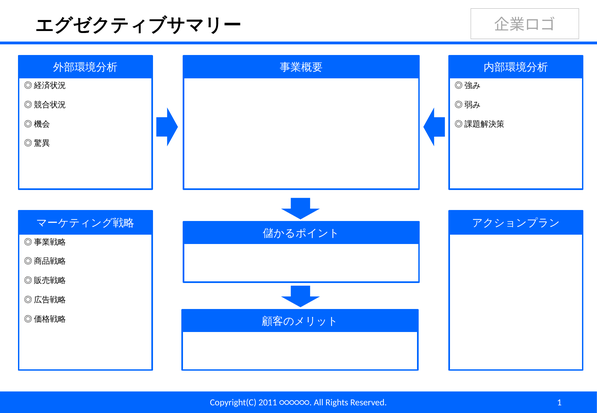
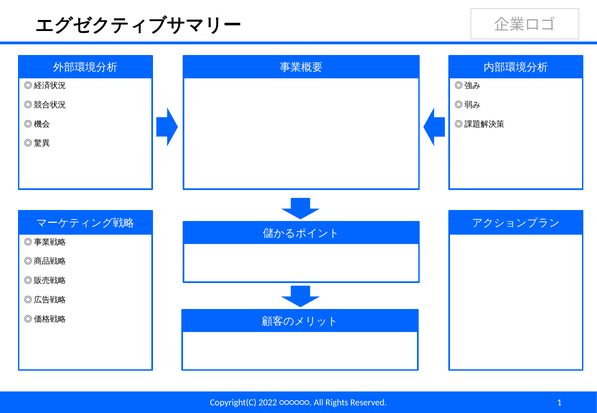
2011: 2011 -> 2022
